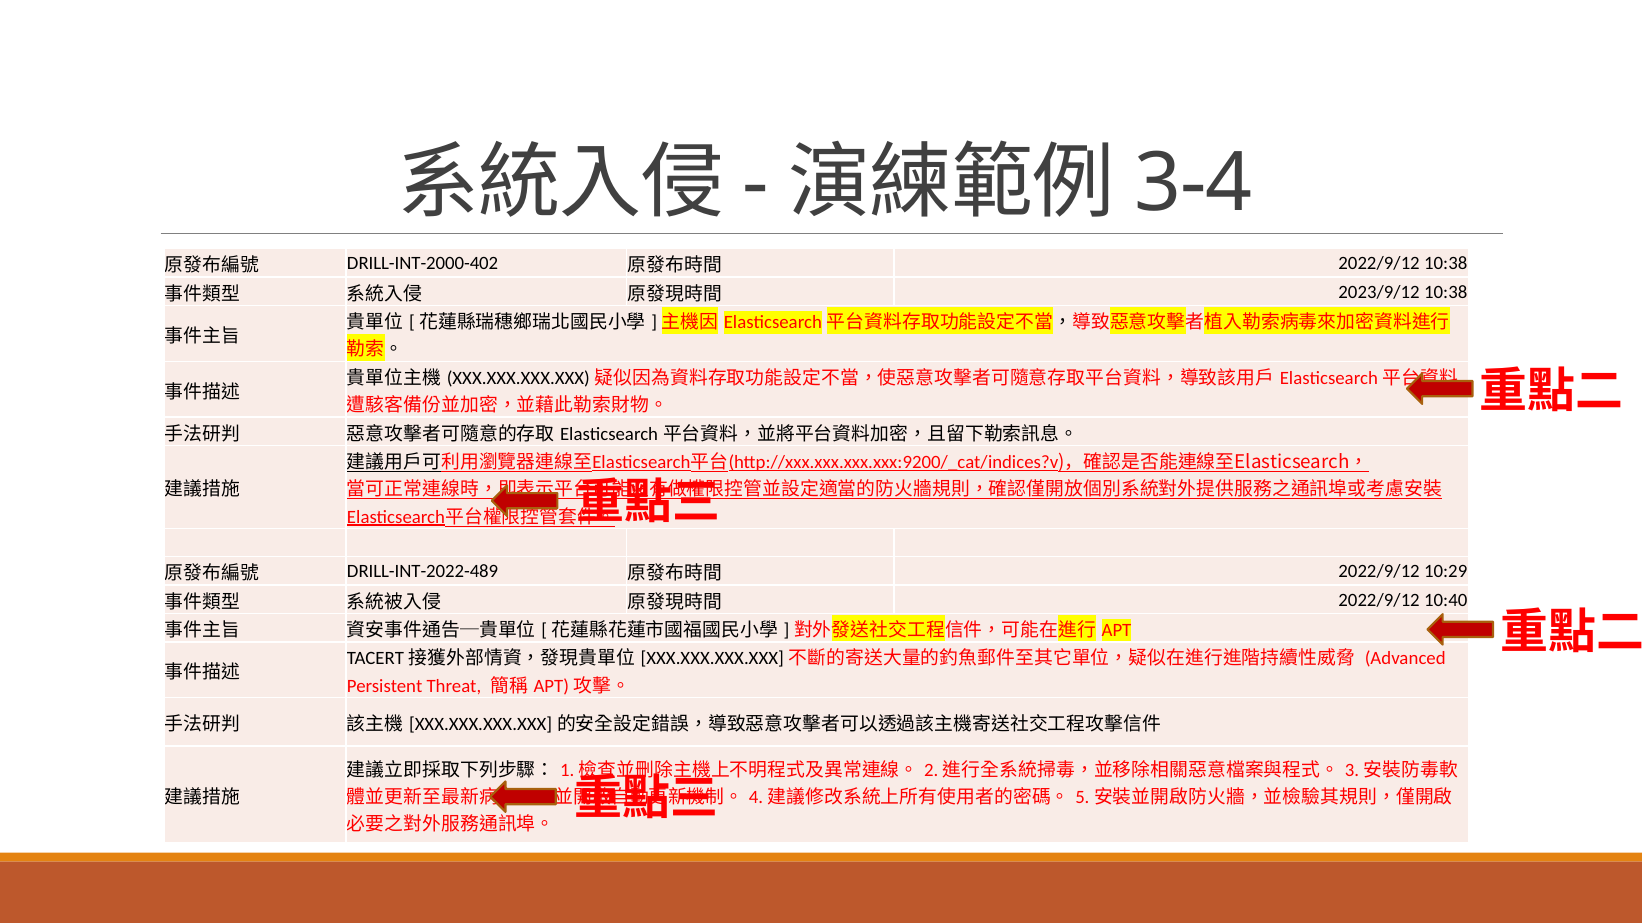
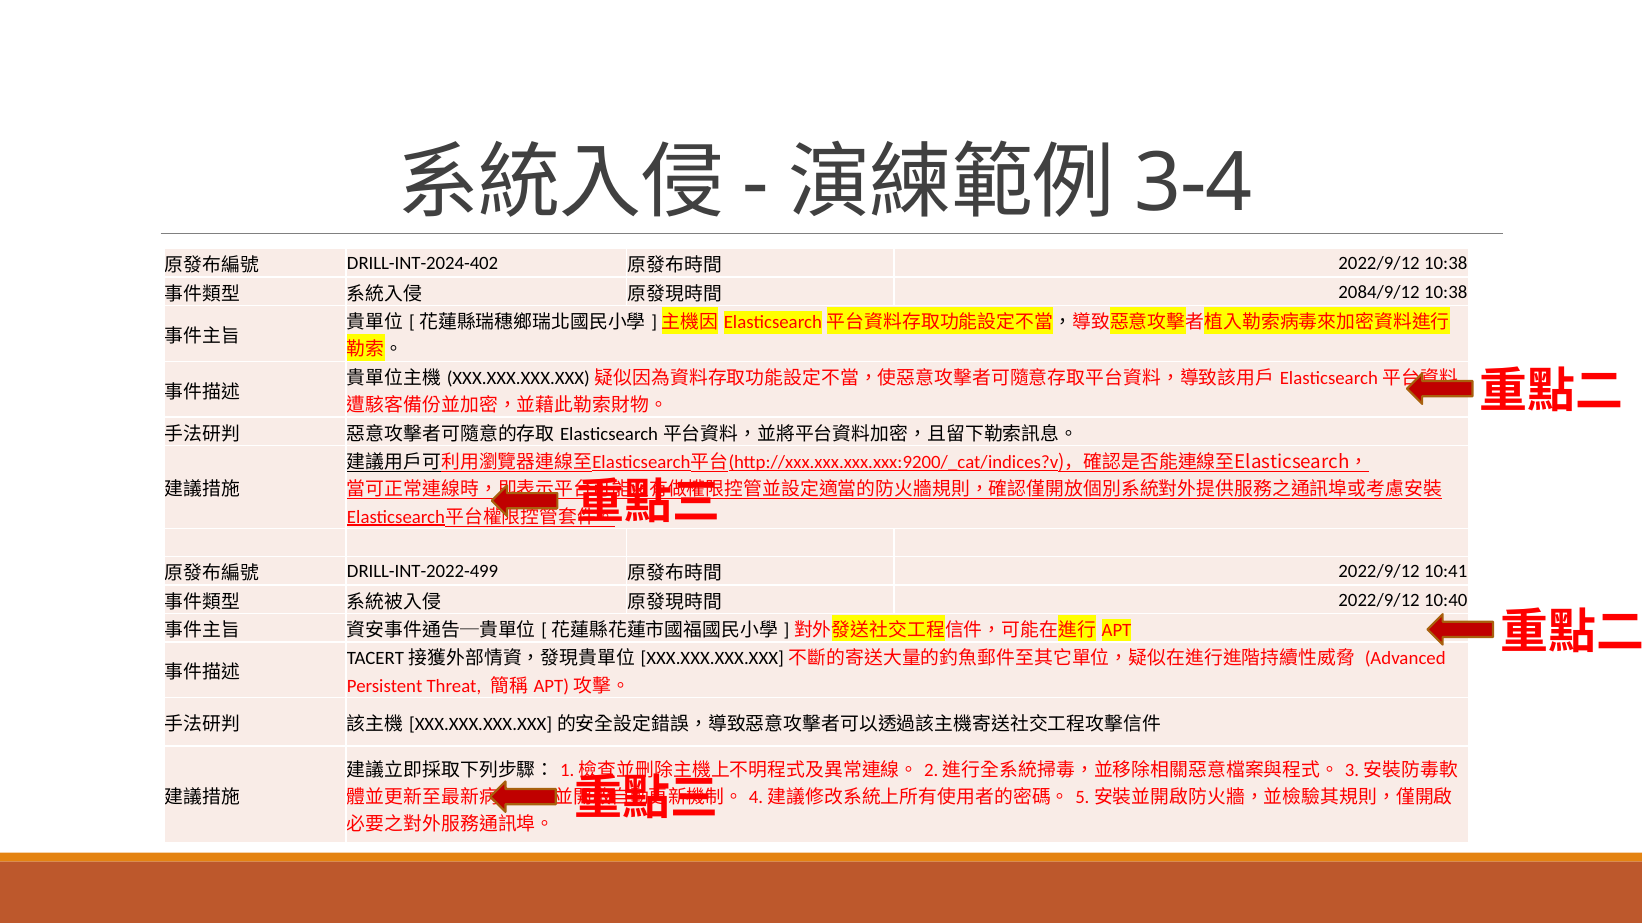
DRILL-INT-2000-402: DRILL-INT-2000-402 -> DRILL-INT-2024-402
2023/9/12: 2023/9/12 -> 2084/9/12
DRILL-INT-2022-489: DRILL-INT-2022-489 -> DRILL-INT-2022-499
10:29: 10:29 -> 10:41
